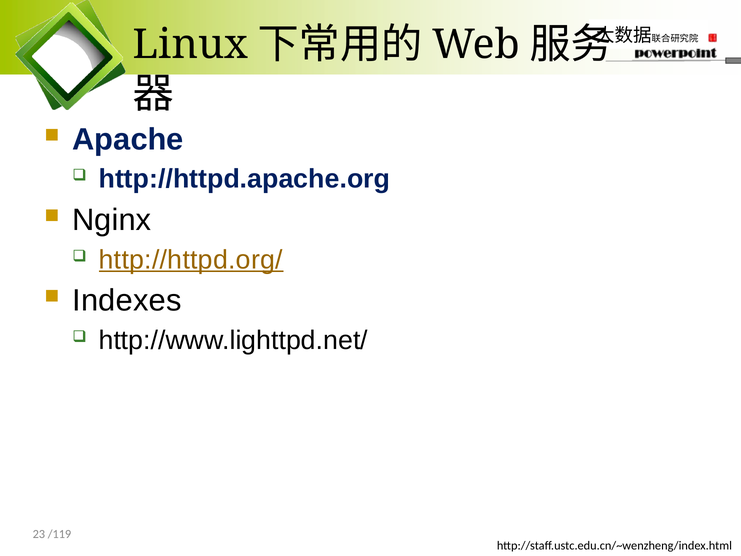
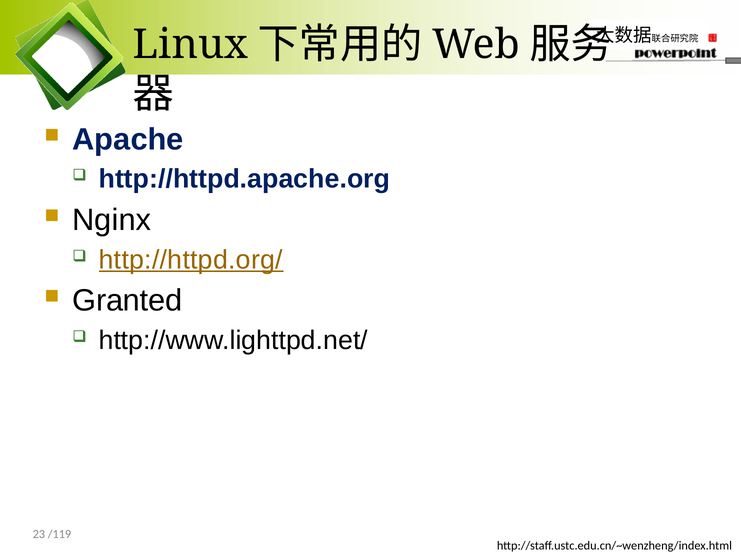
Indexes: Indexes -> Granted
